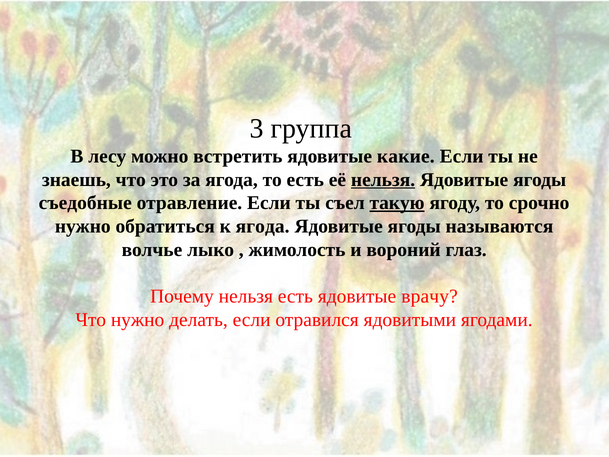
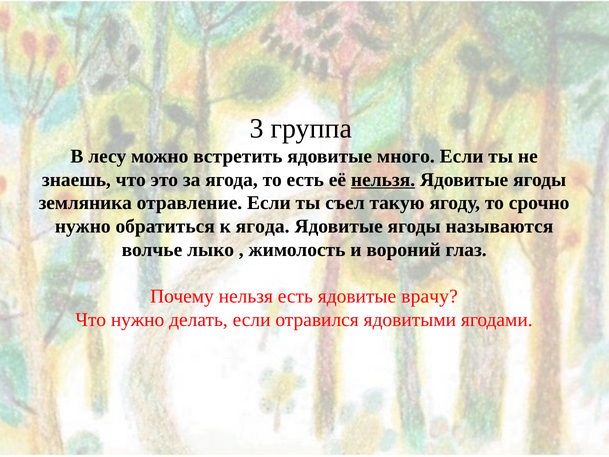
какие: какие -> много
съедобные: съедобные -> земляника
такую underline: present -> none
